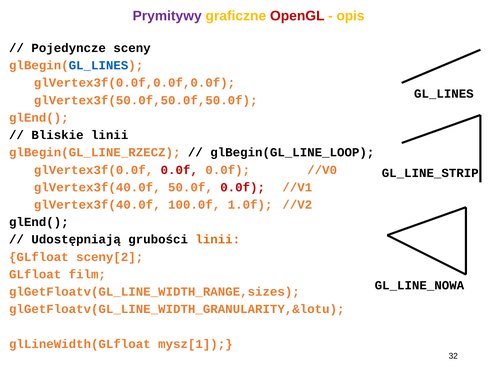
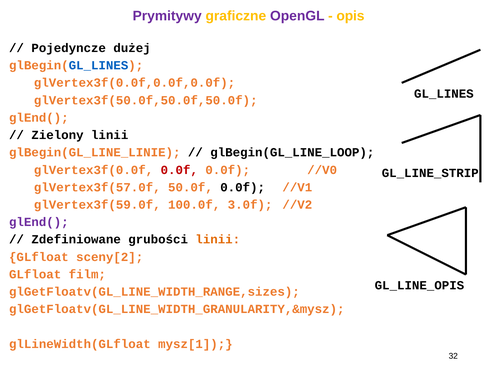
OpenGL colour: red -> purple
sceny: sceny -> dużej
Bliskie: Bliskie -> Zielony
glBegin(GL_LINE_RZECZ: glBegin(GL_LINE_RZECZ -> glBegin(GL_LINE_LINIE
glVertex3f(40.0f at (97, 187): glVertex3f(40.0f -> glVertex3f(57.0f
0.0f at (243, 187) colour: red -> black
glVertex3f(40.0f at (97, 205): glVertex3f(40.0f -> glVertex3f(59.0f
1.0f: 1.0f -> 3.0f
glEnd( at (39, 222) colour: black -> purple
Udostępniają: Udostępniają -> Zdefiniowane
GL_LINE_NOWA: GL_LINE_NOWA -> GL_LINE_OPIS
glGetFloatv(GL_LINE_WIDTH_GRANULARITY,&lotu: glGetFloatv(GL_LINE_WIDTH_GRANULARITY,&lotu -> glGetFloatv(GL_LINE_WIDTH_GRANULARITY,&mysz
